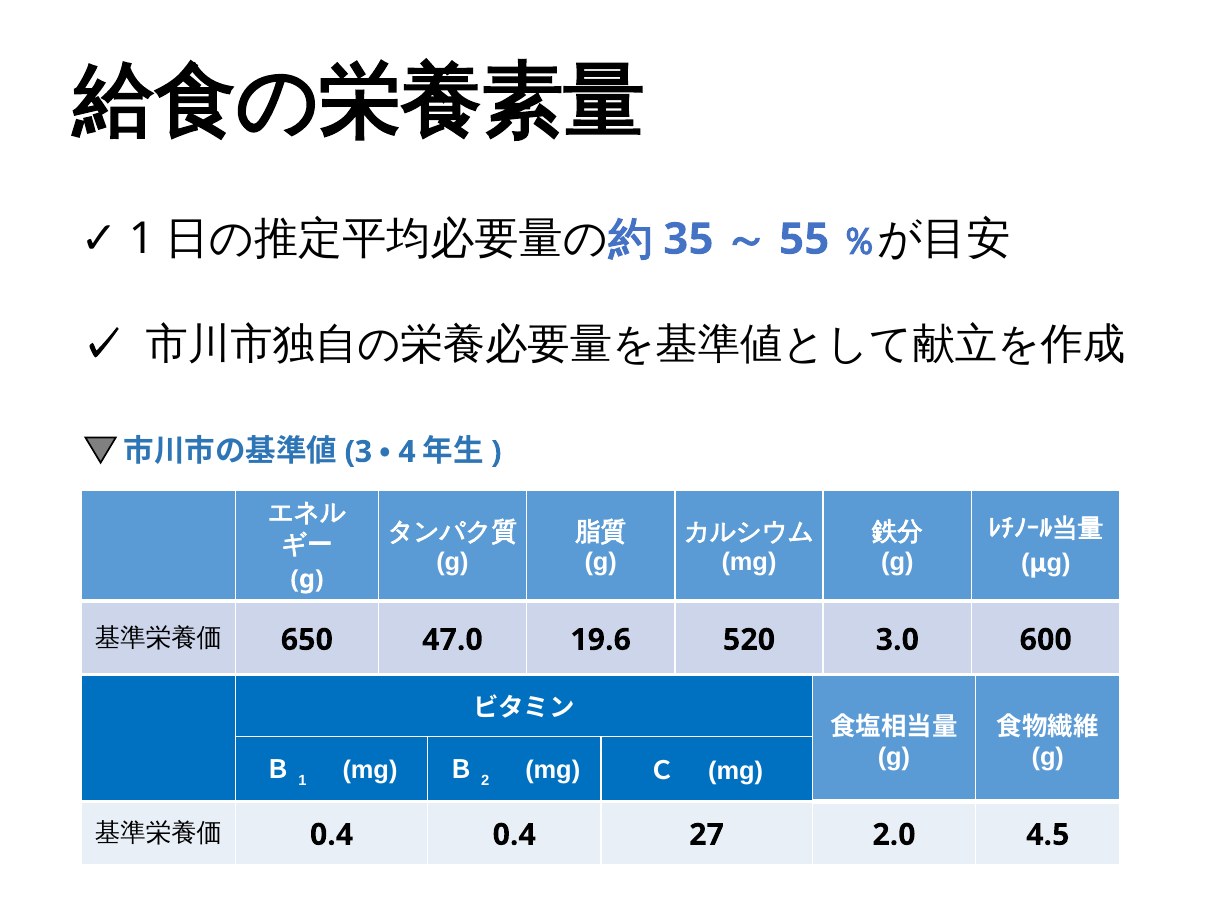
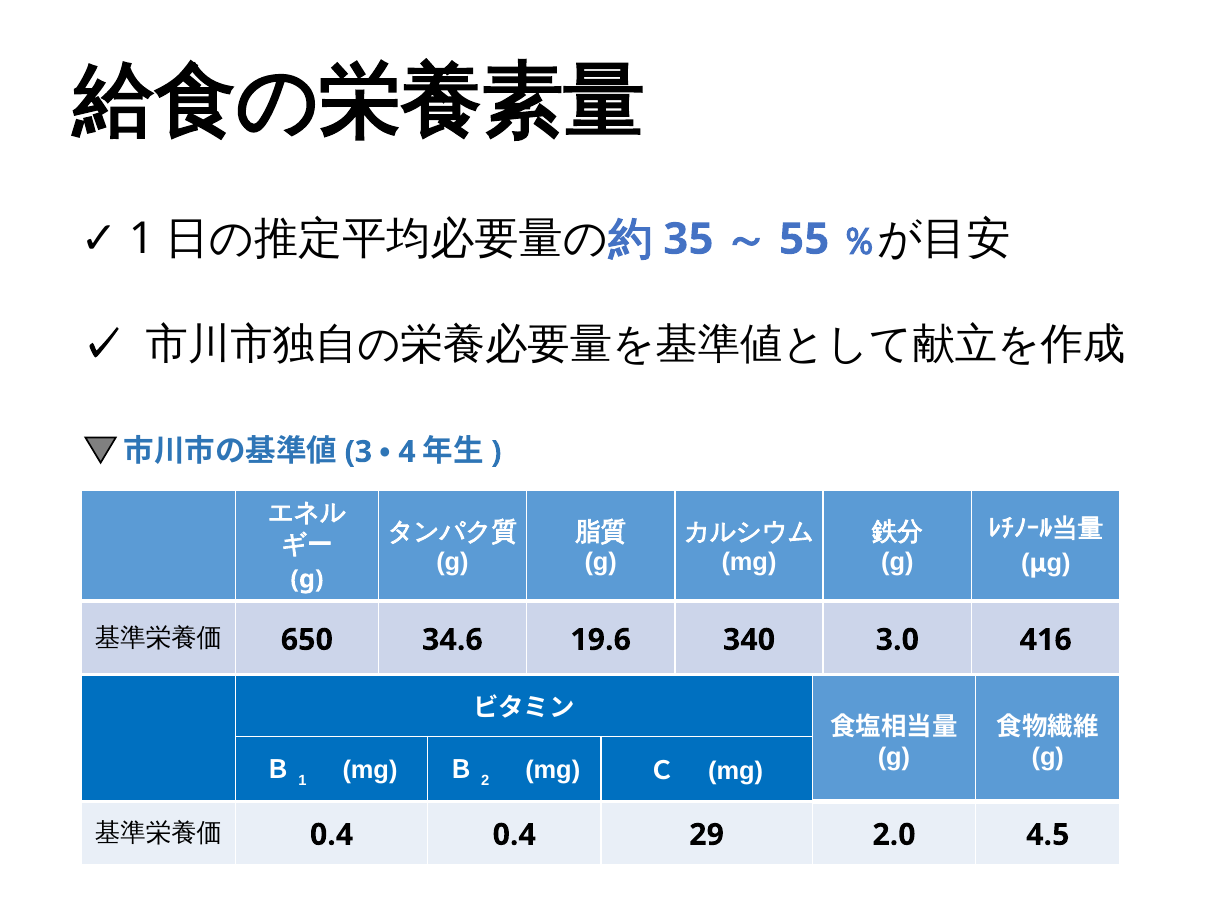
47.0: 47.0 -> 34.6
520: 520 -> 340
600: 600 -> 416
27: 27 -> 29
